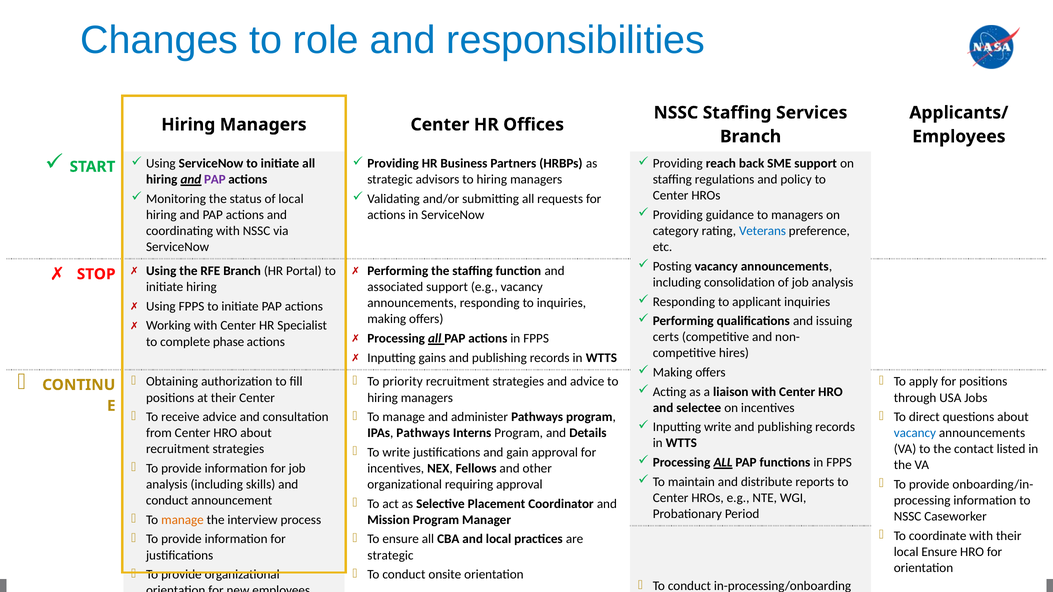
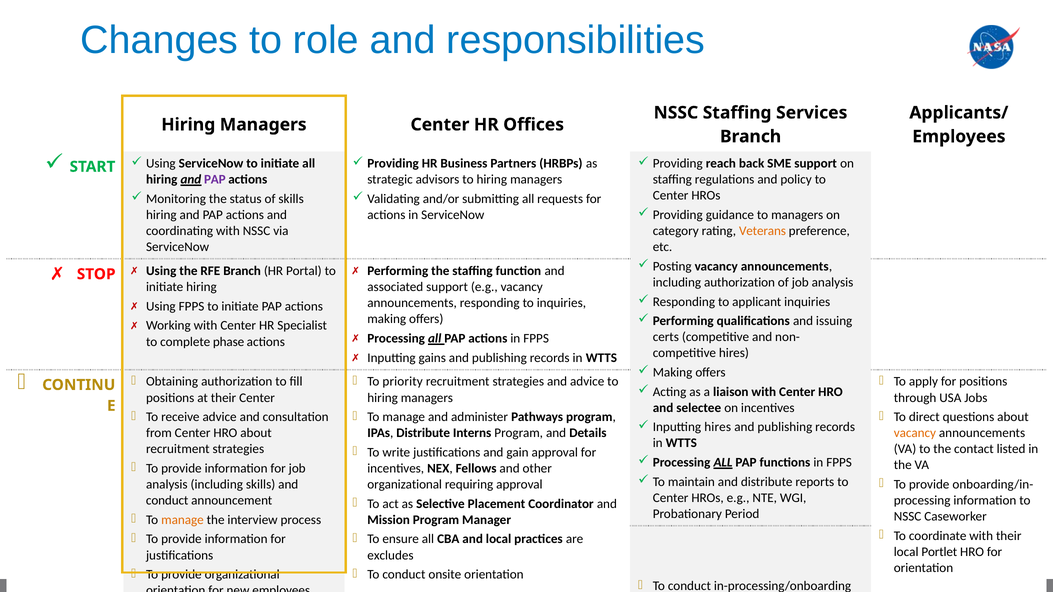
of local: local -> skills
Veterans colour: blue -> orange
including consolidation: consolidation -> authorization
Inputting write: write -> hires
IPAs Pathways: Pathways -> Distribute
vacancy at (915, 433) colour: blue -> orange
local Ensure: Ensure -> Portlet
strategic at (390, 555): strategic -> excludes
